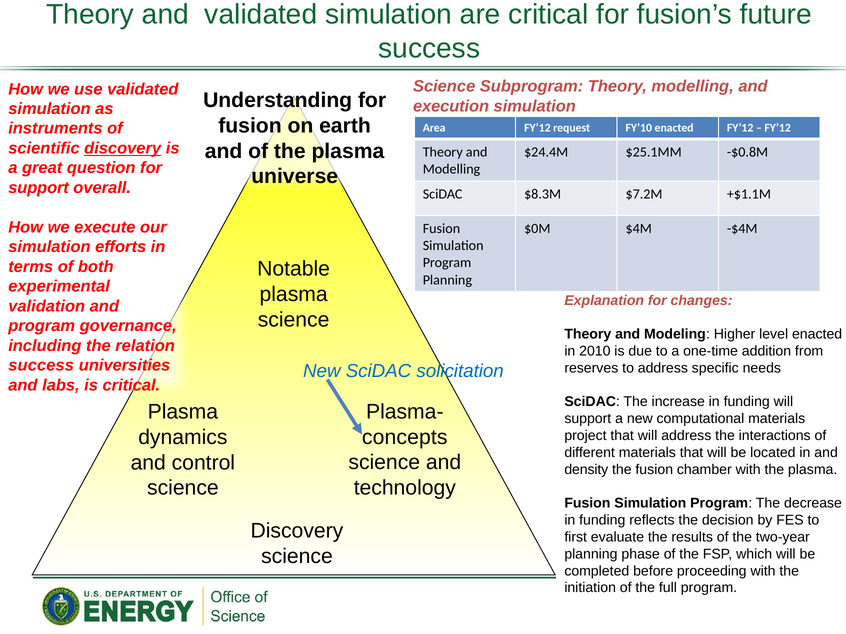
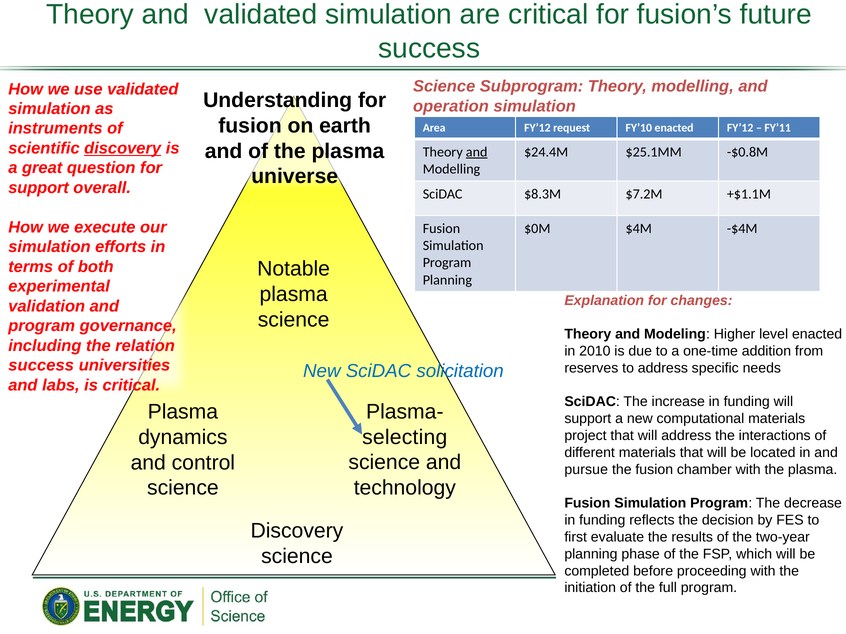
execution: execution -> operation
FY’12 at (778, 128): FY’12 -> FY’11
and at (477, 152) underline: none -> present
concepts: concepts -> selecting
density: density -> pursue
